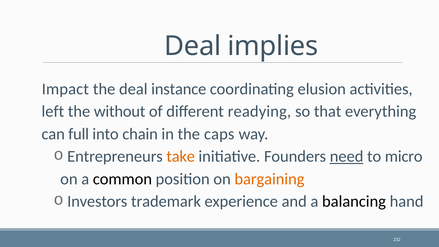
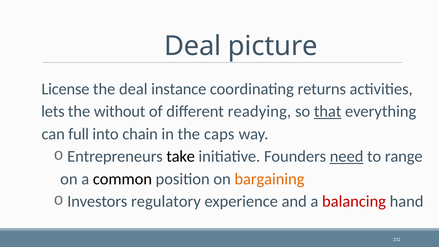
implies: implies -> picture
Impact: Impact -> License
elusion: elusion -> returns
left: left -> lets
that underline: none -> present
take colour: orange -> black
micro: micro -> range
trademark: trademark -> regulatory
balancing colour: black -> red
